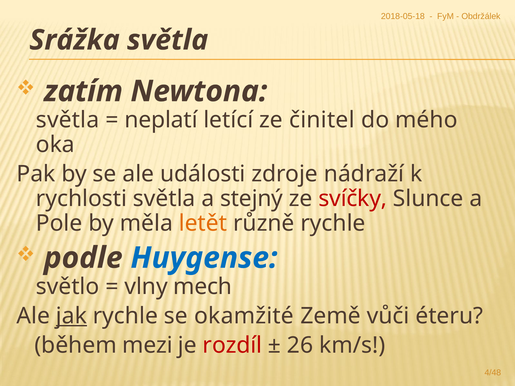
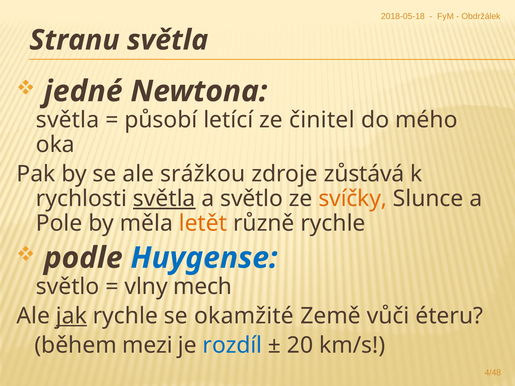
Srážka: Srážka -> Stranu
zatím: zatím -> jedné
neplatí: neplatí -> působí
události: události -> srážkou
nádraží: nádraží -> zůstává
světla at (164, 199) underline: none -> present
a stejný: stejný -> světlo
svíčky colour: red -> orange
rozdíl colour: red -> blue
26: 26 -> 20
